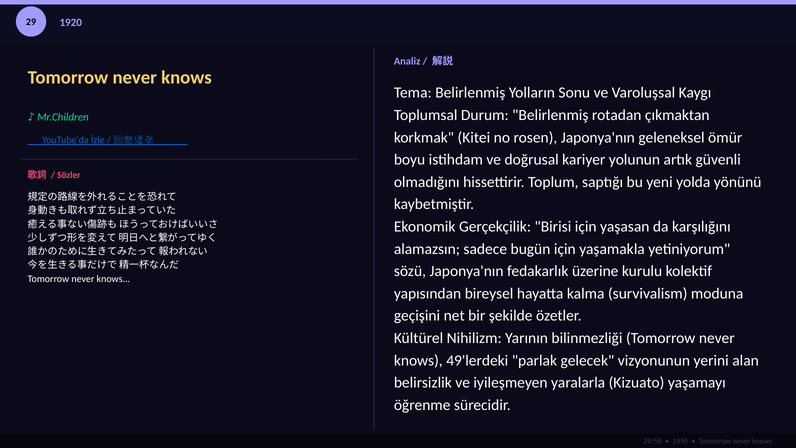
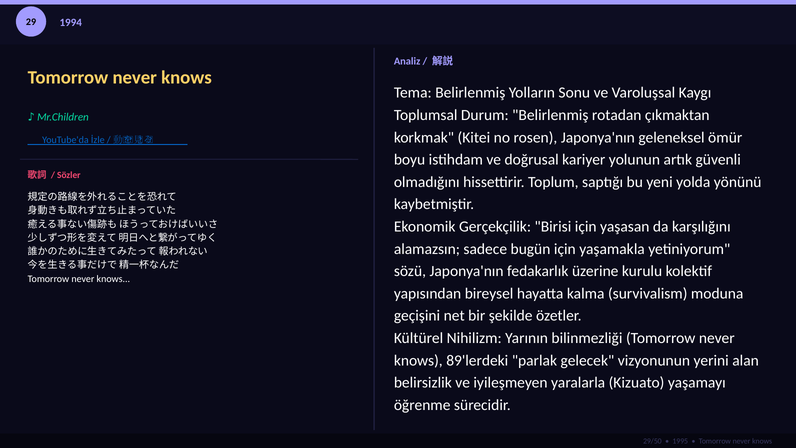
1920: 1920 -> 1994
49'lerdeki: 49'lerdeki -> 89'lerdeki
